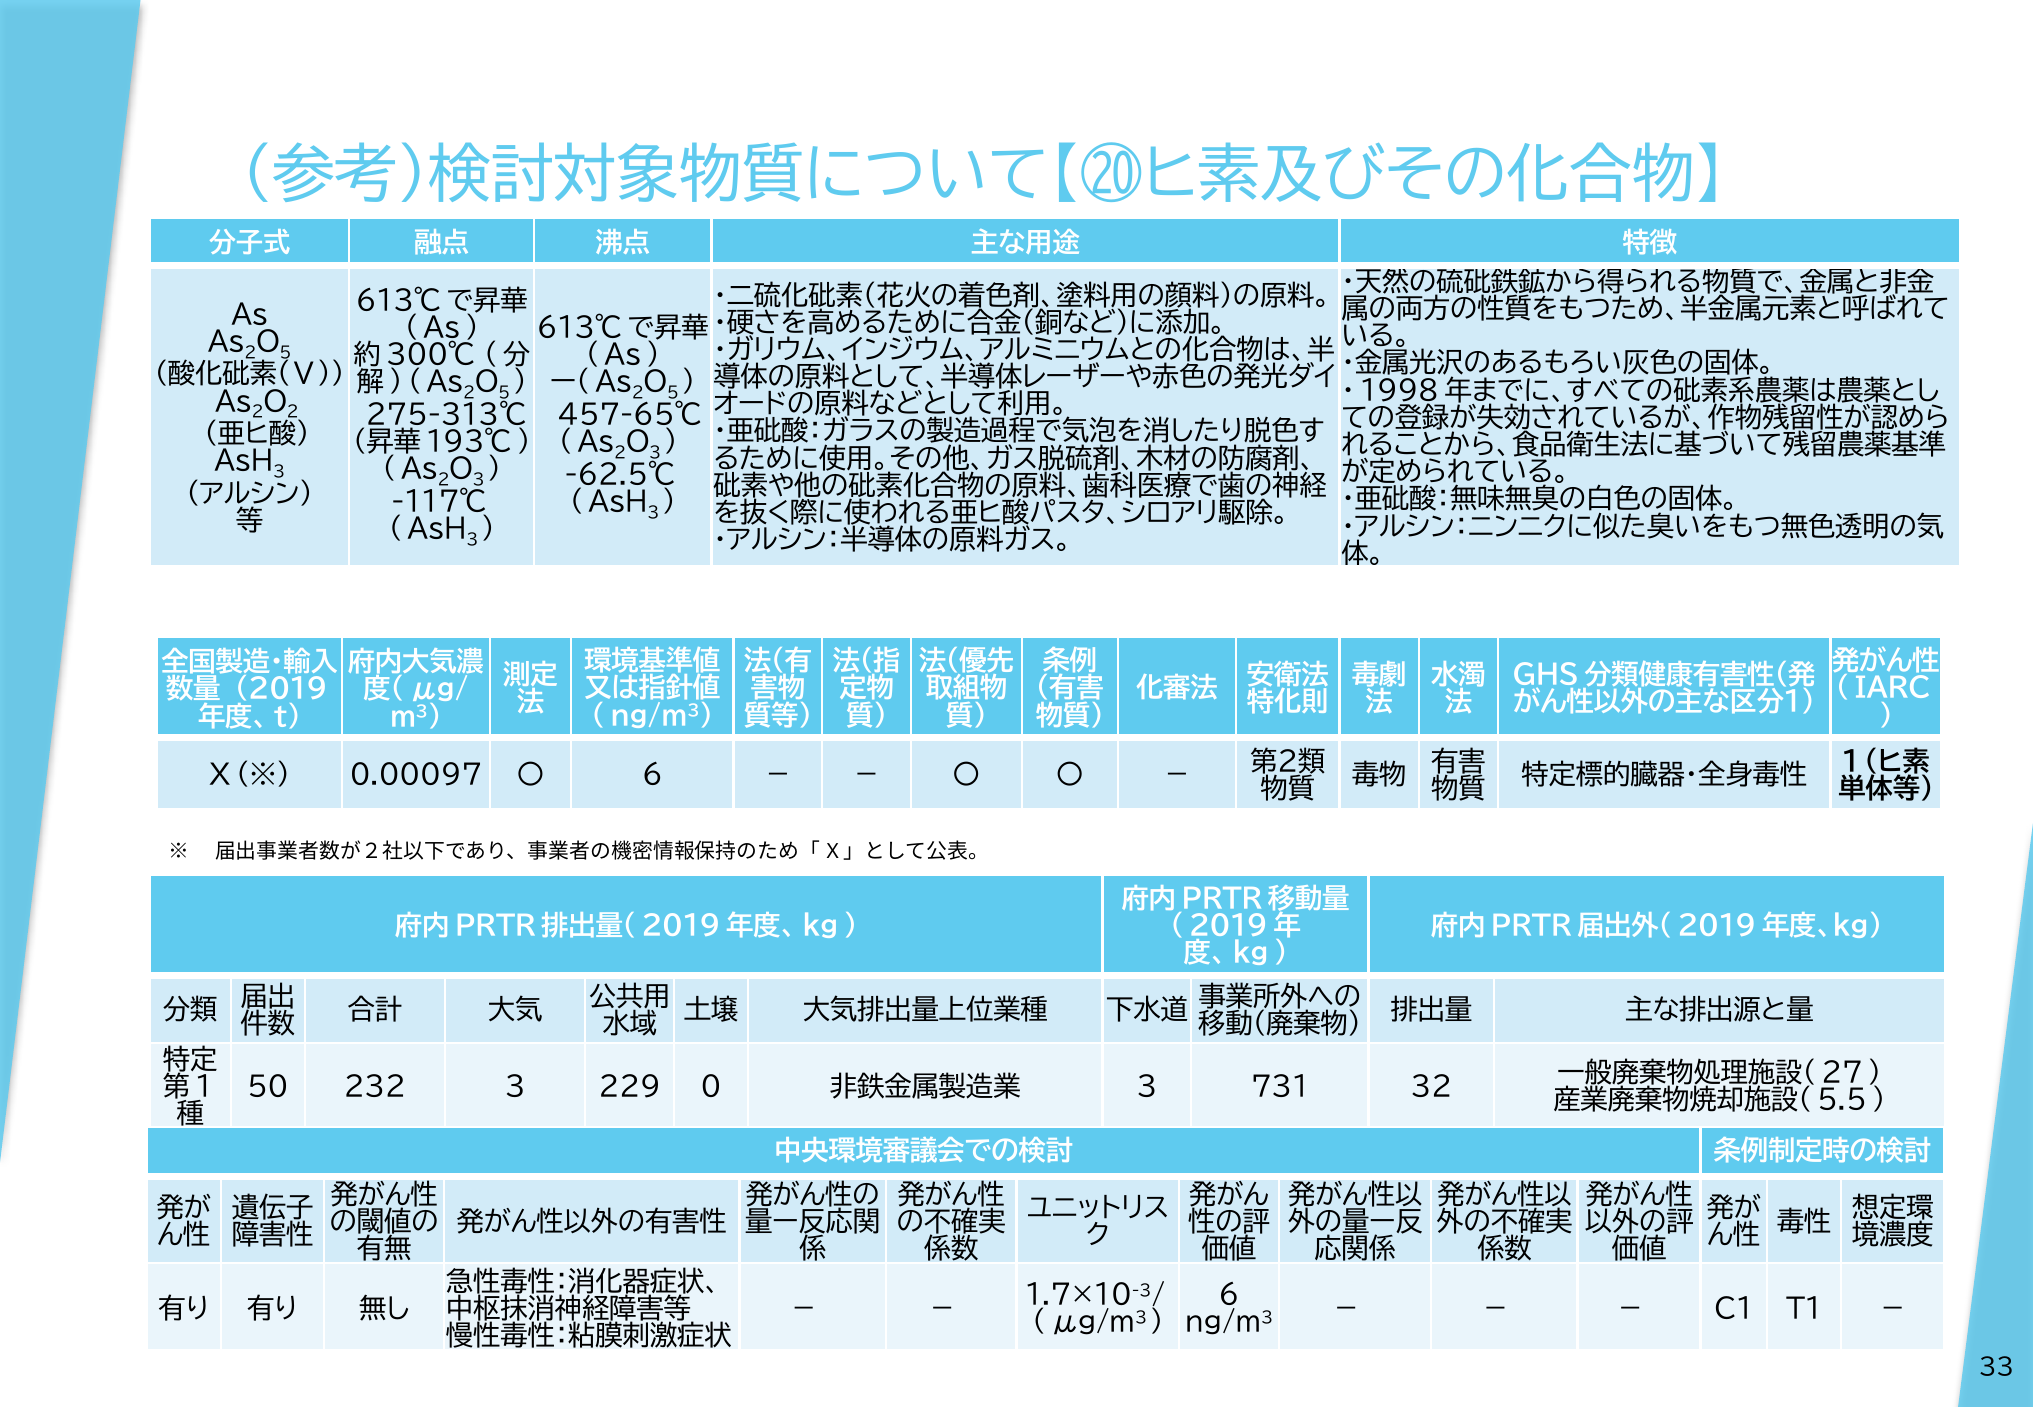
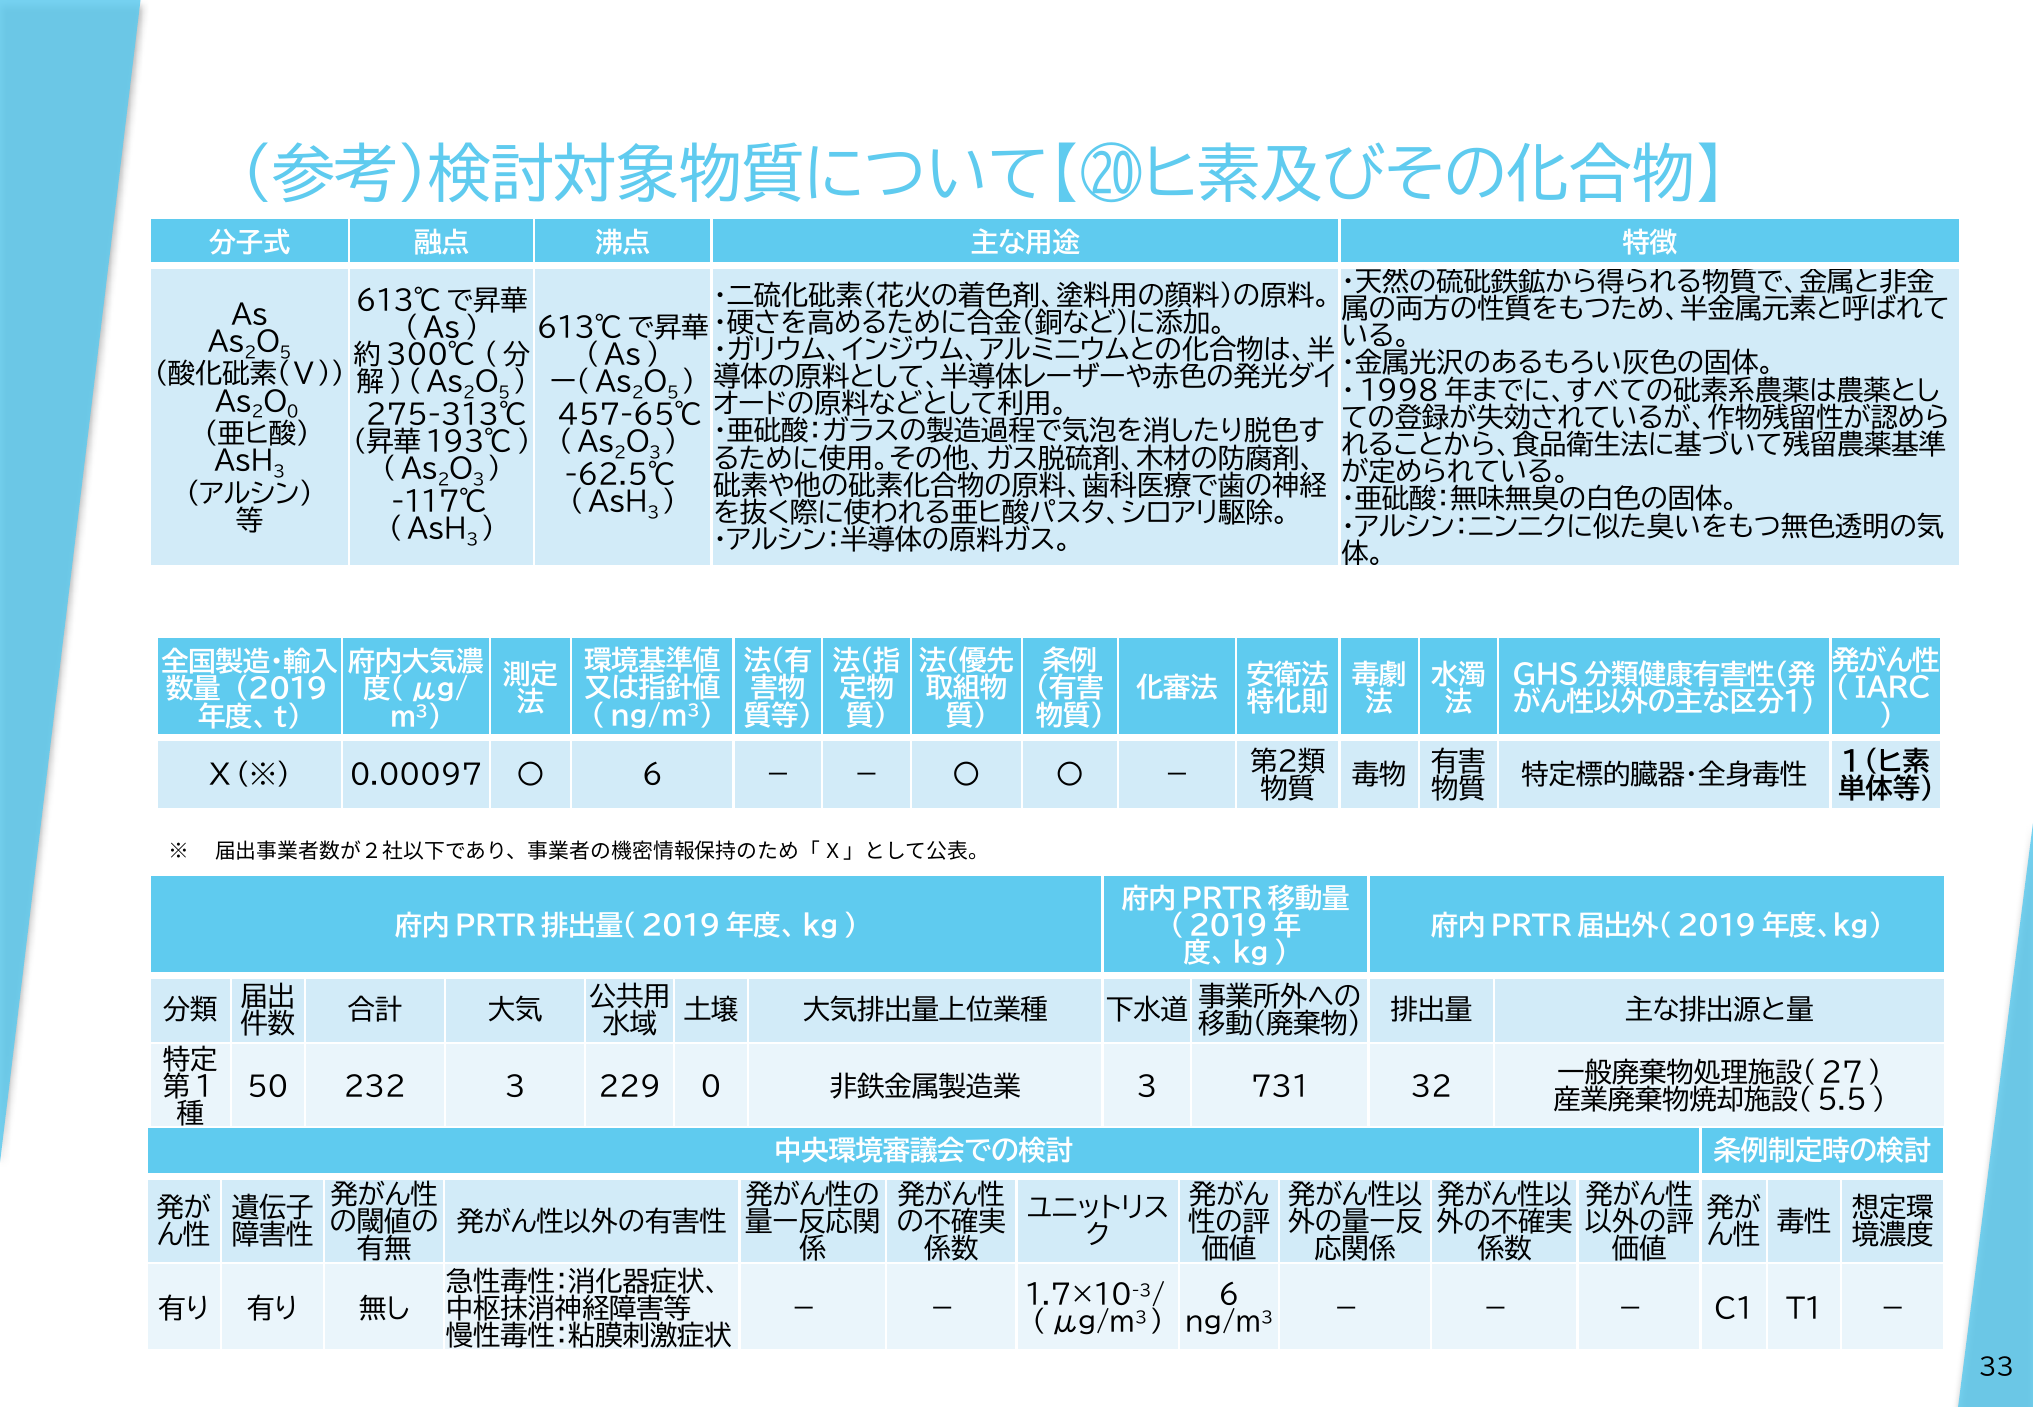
2 at (293, 413): 2 -> 0
